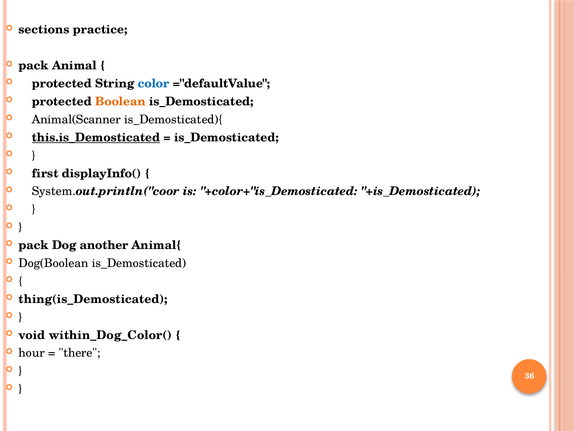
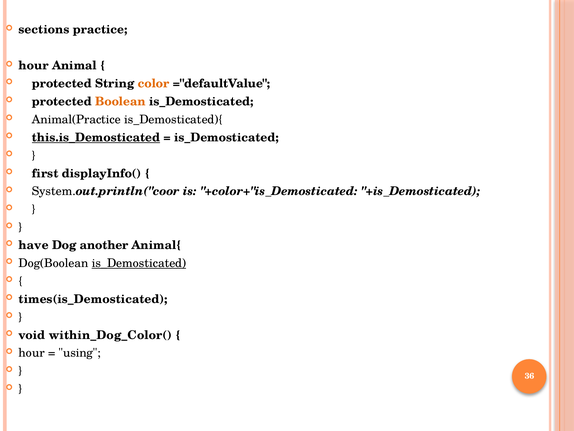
pack at (34, 66): pack -> hour
color colour: blue -> orange
Animal(Scanner: Animal(Scanner -> Animal(Practice
pack at (34, 245): pack -> have
is_Demosticated at (139, 263) underline: none -> present
thing(is_Demosticated: thing(is_Demosticated -> times(is_Demosticated
there: there -> using
